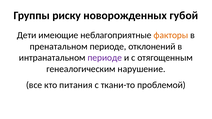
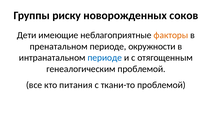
губой: губой -> соков
отклонений: отклонений -> окружности
периоде at (105, 58) colour: purple -> blue
генеалогическим нарушение: нарушение -> проблемой
